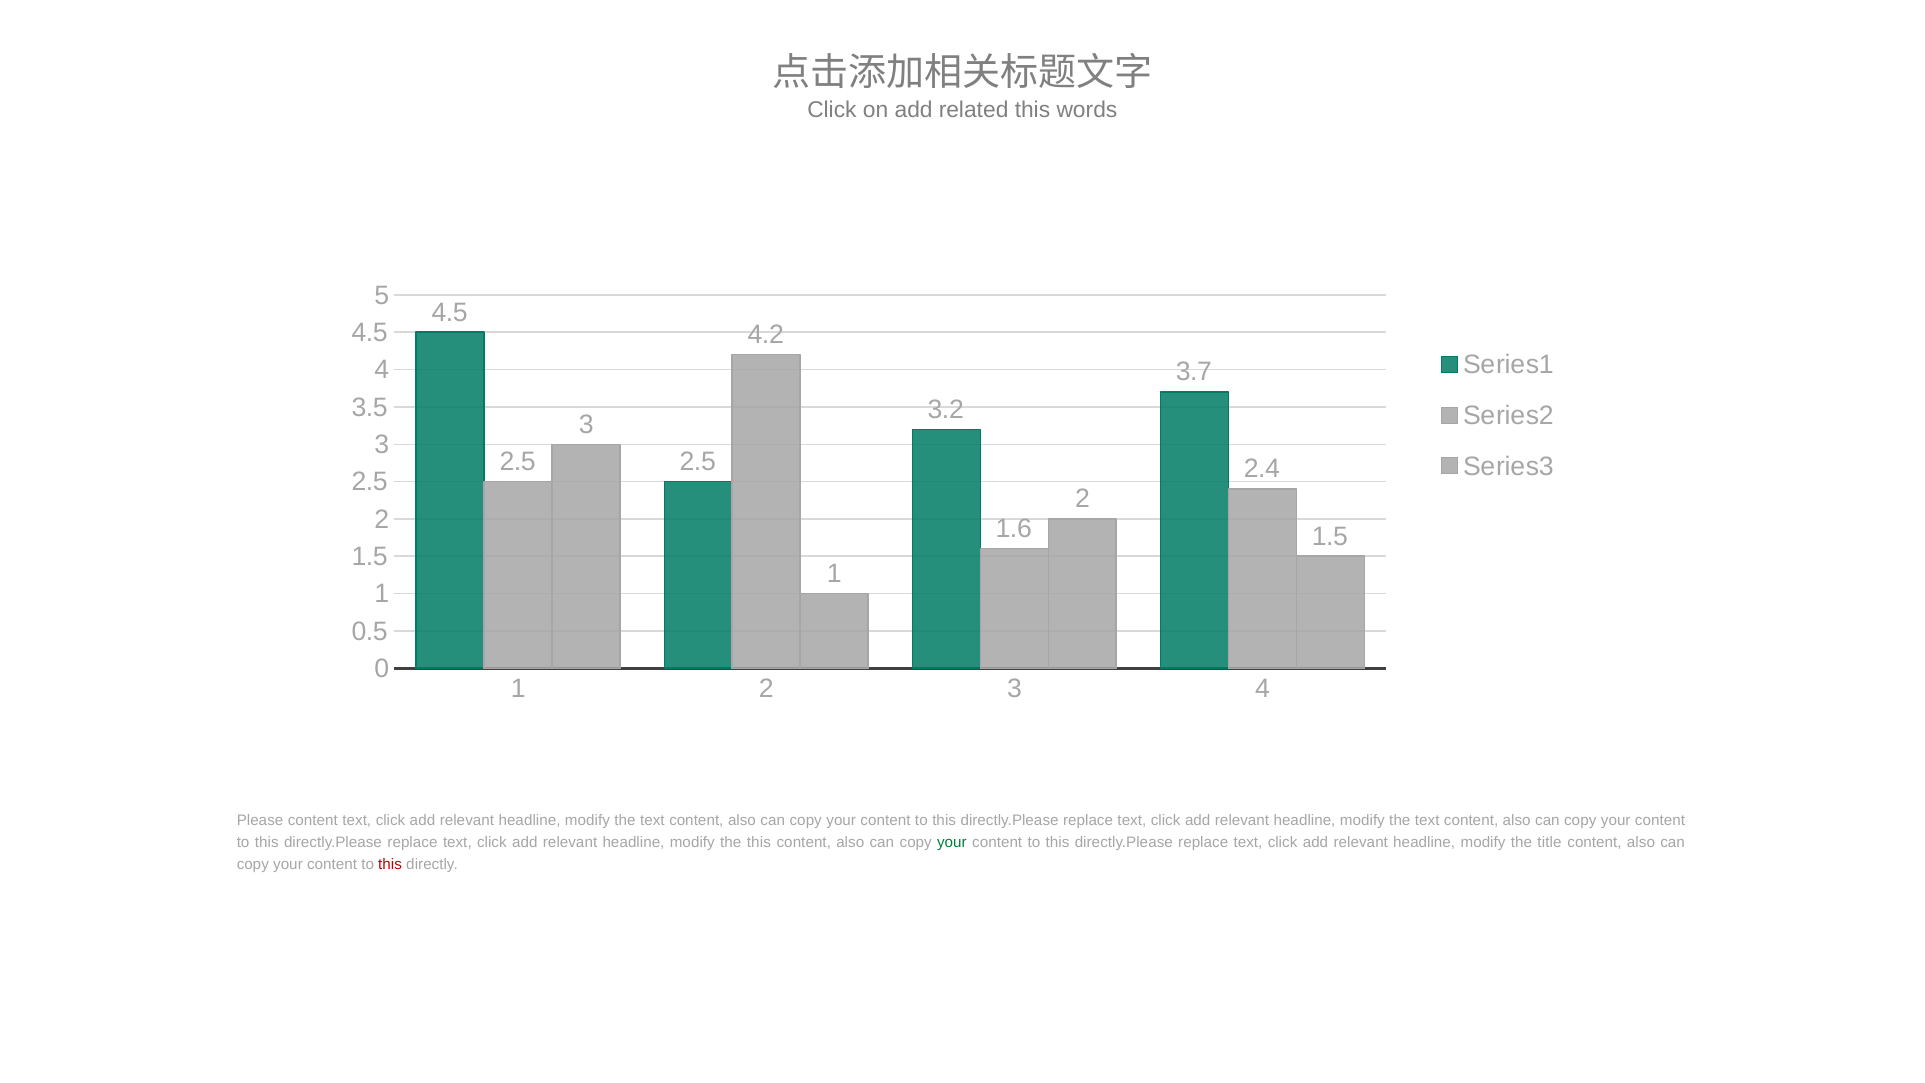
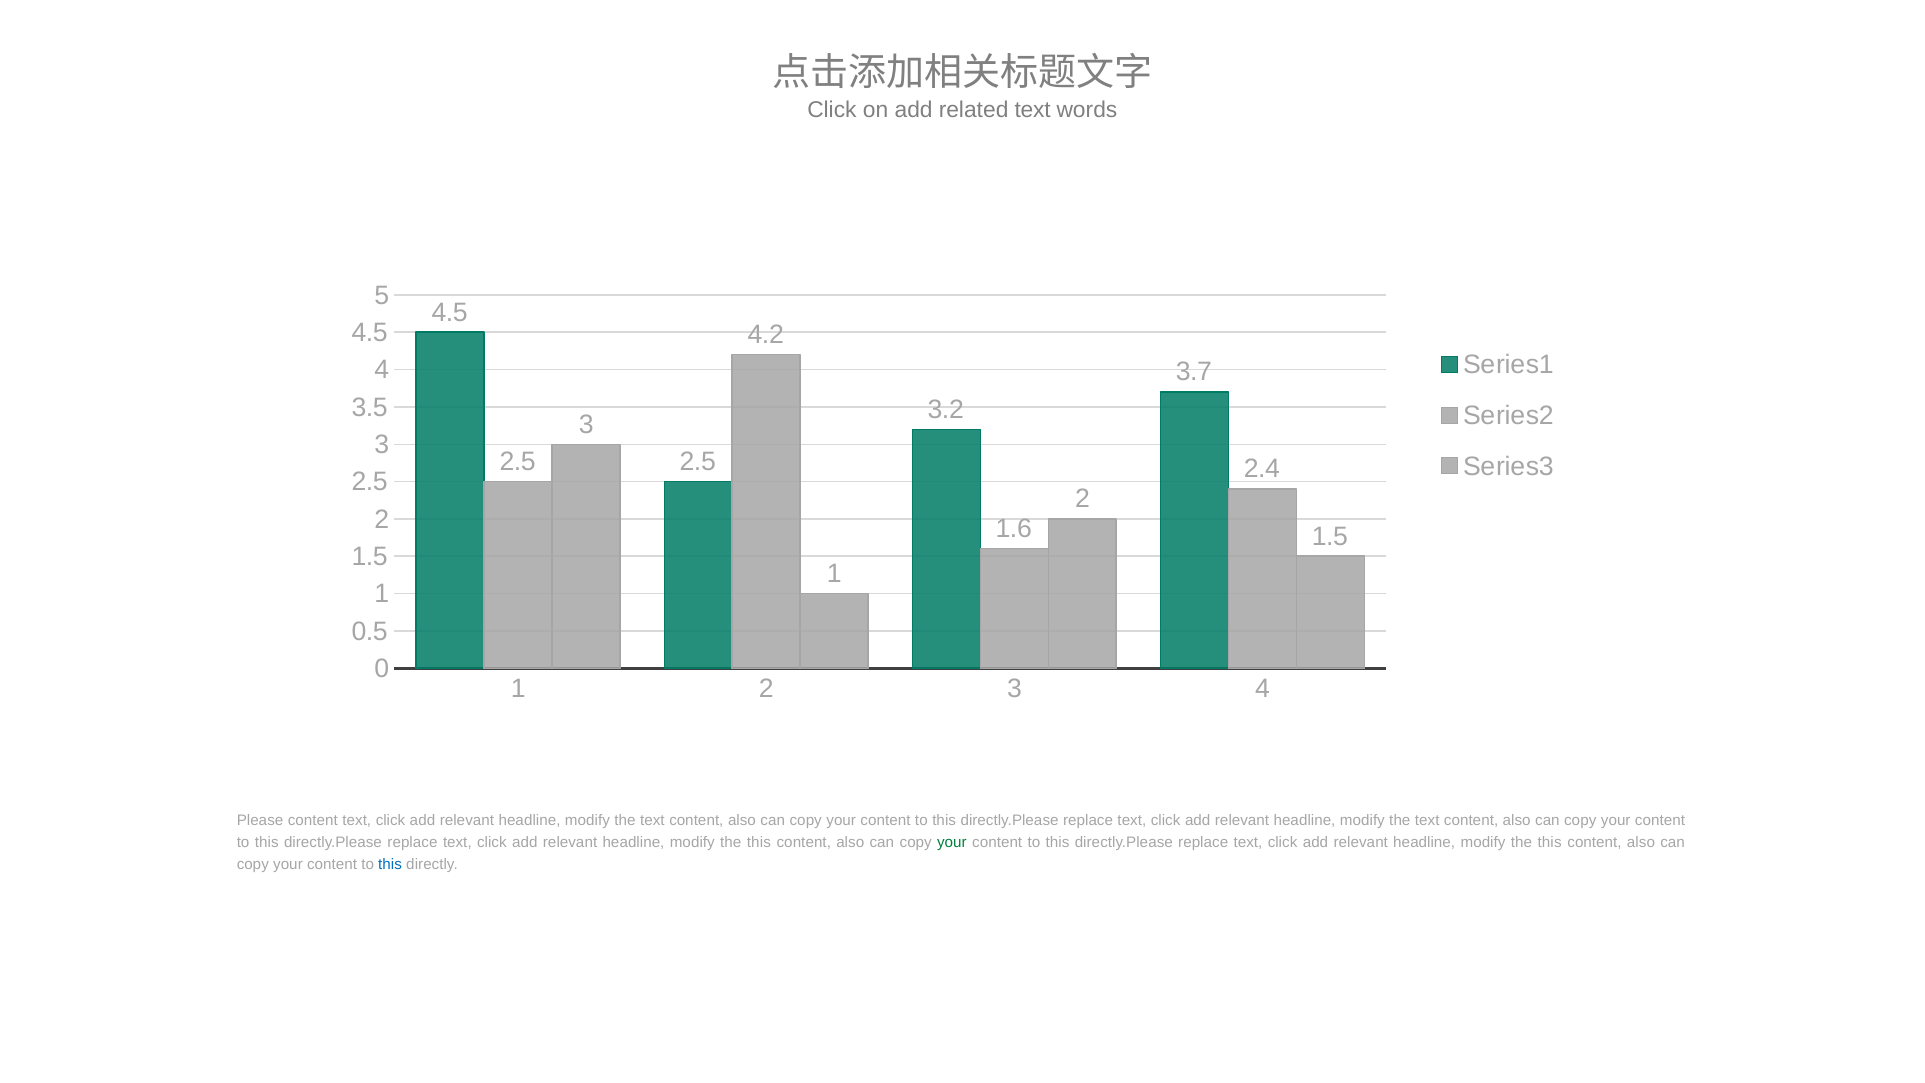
related this: this -> text
title at (1550, 842): title -> this
this at (390, 864) colour: red -> blue
